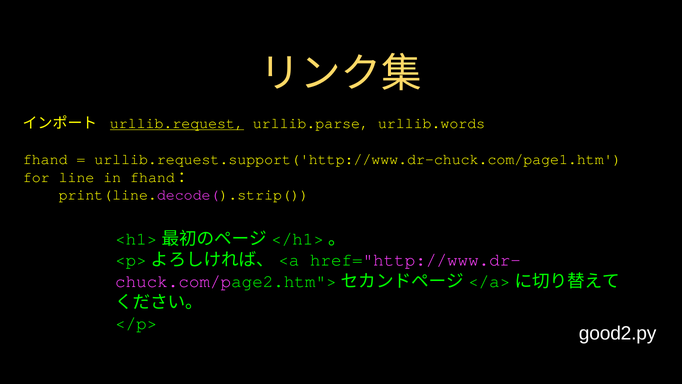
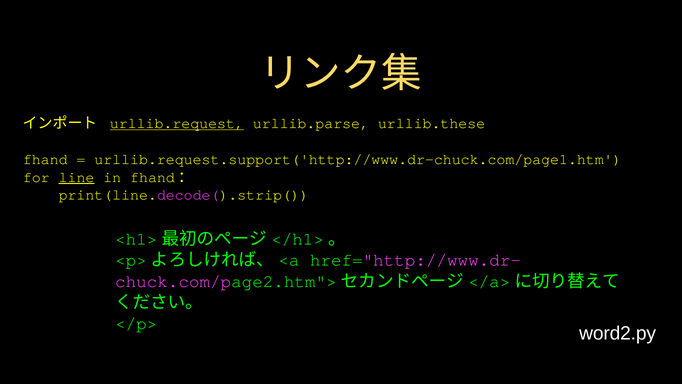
urllib.words: urllib.words -> urllib.these
line underline: none -> present
good2.py: good2.py -> word2.py
